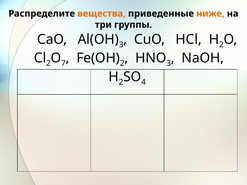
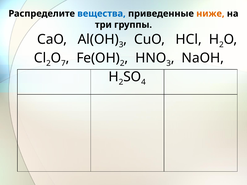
вещества colour: orange -> blue
